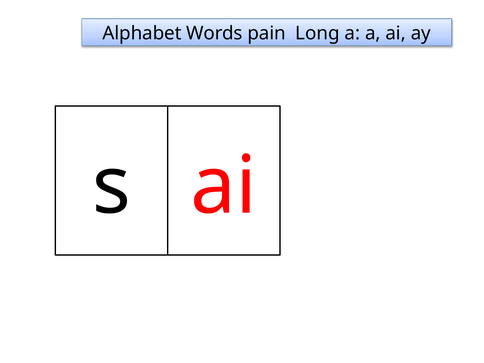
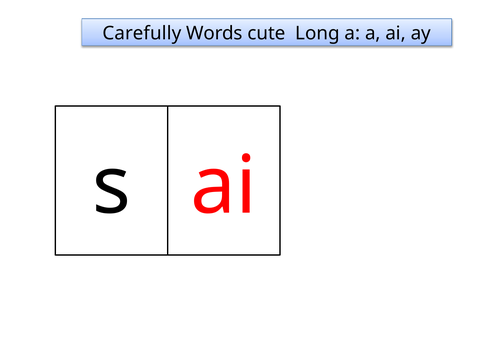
Alphabet: Alphabet -> Carefully
pain: pain -> cute
